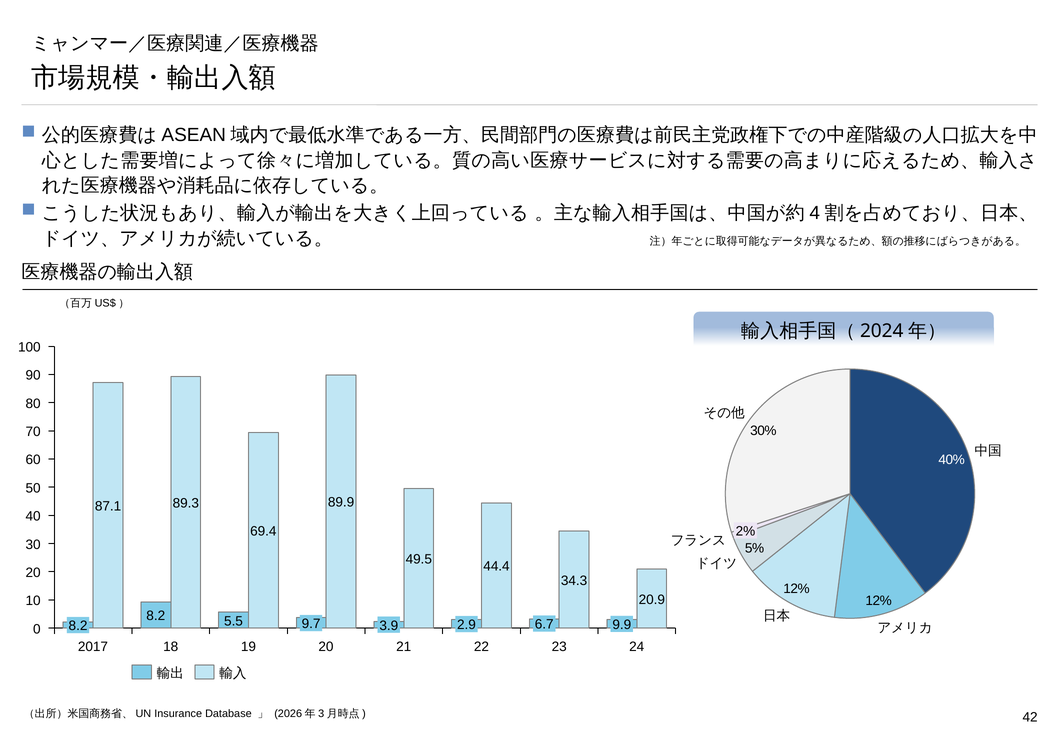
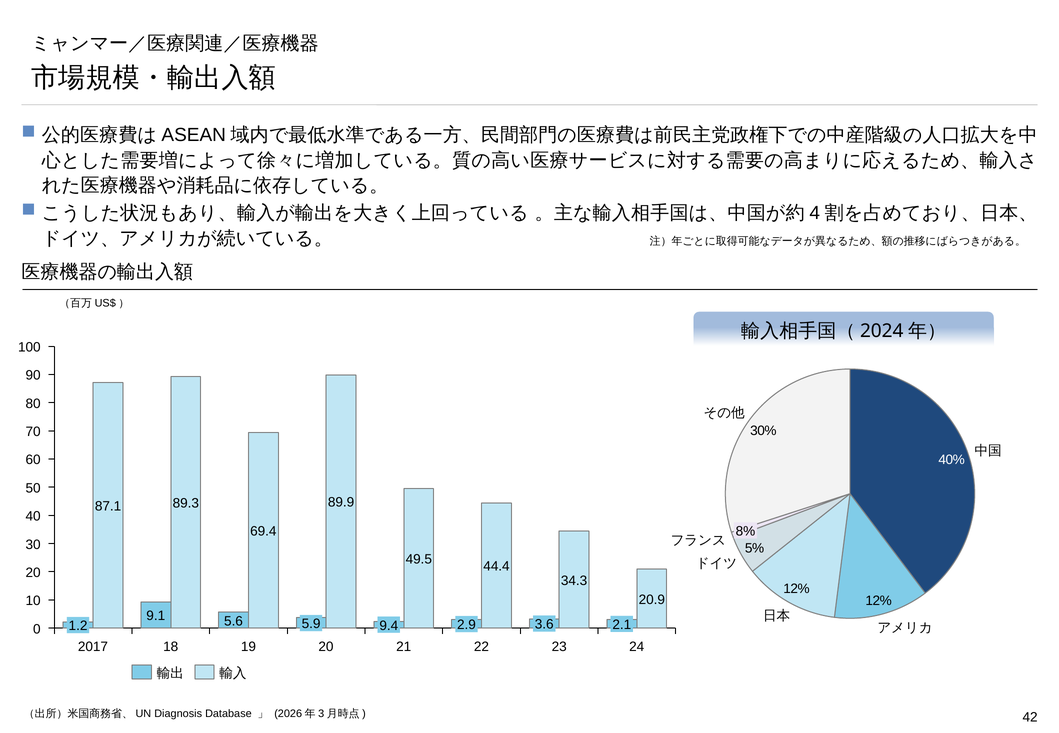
2%: 2% -> 8%
8.2 at (156, 616): 8.2 -> 9.1
5.5: 5.5 -> 5.6
9.7: 9.7 -> 5.9
6.7: 6.7 -> 3.6
9.9: 9.9 -> 2.1
3.9: 3.9 -> 9.4
0 8.2: 8.2 -> 1.2
Insurance: Insurance -> Diagnosis
